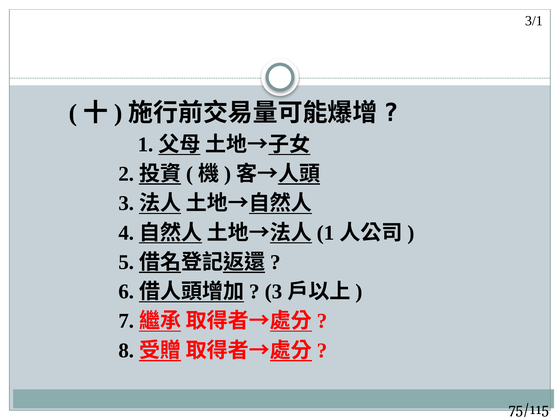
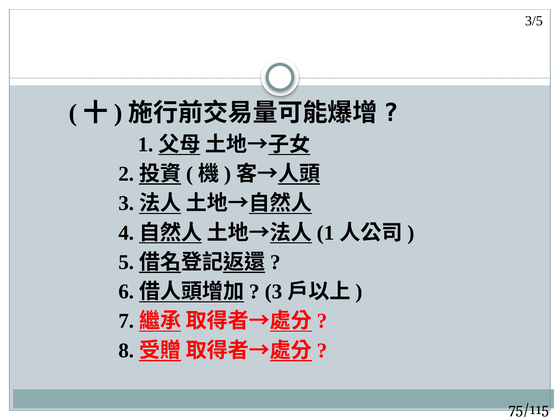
3/1: 3/1 -> 3/5
